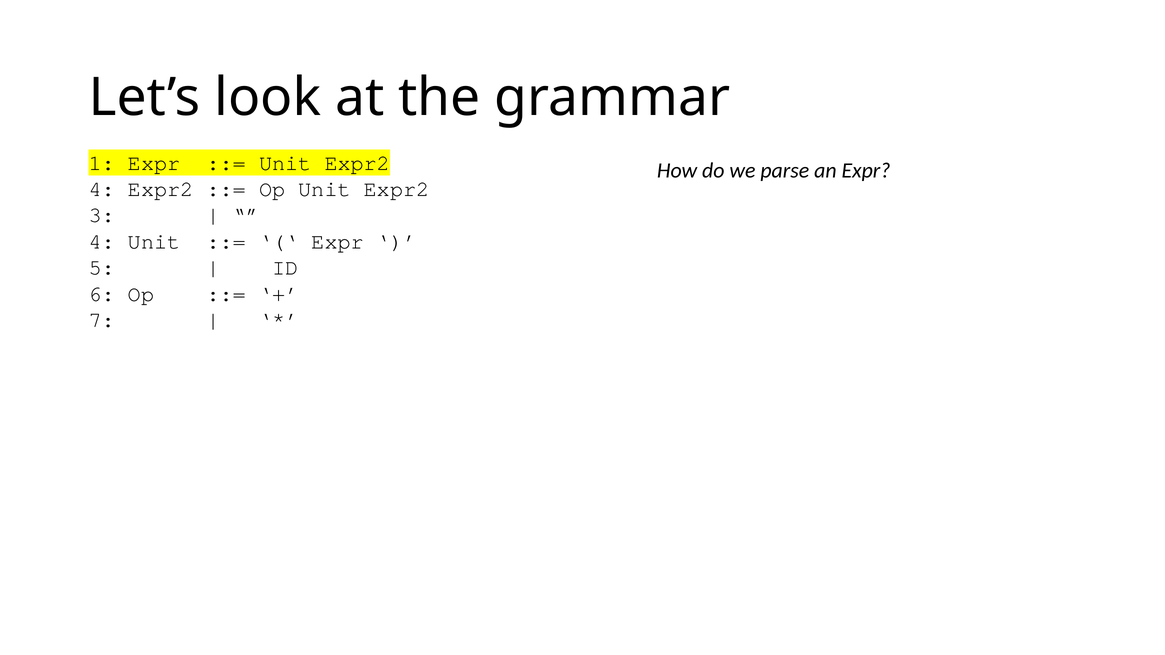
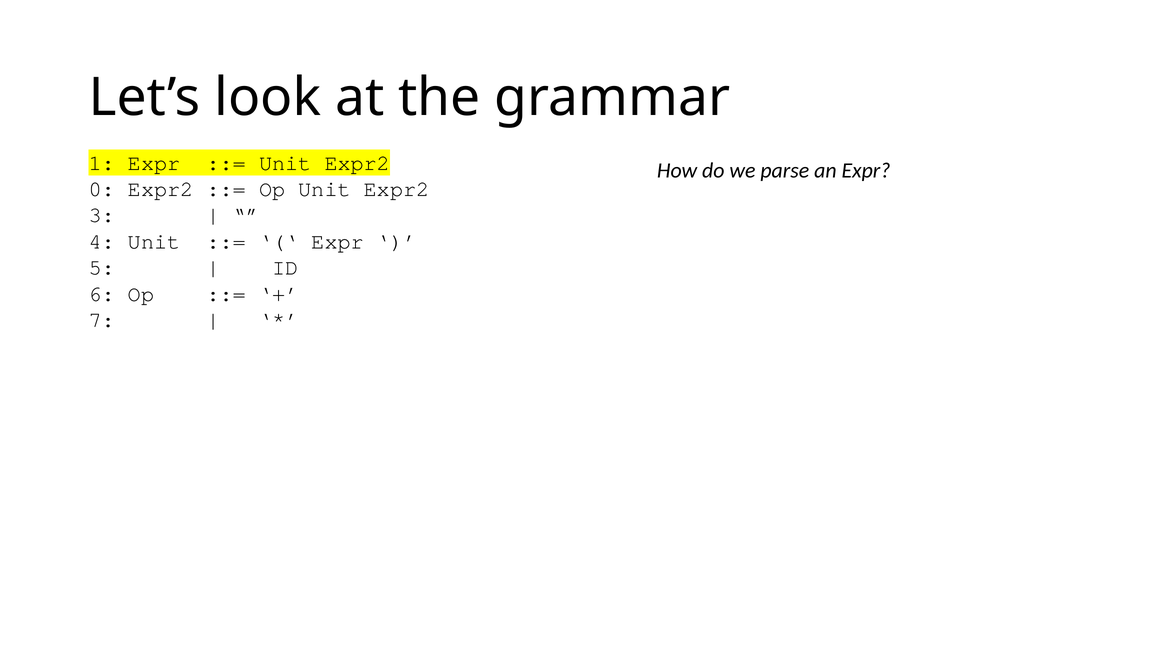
4 at (102, 189): 4 -> 0
